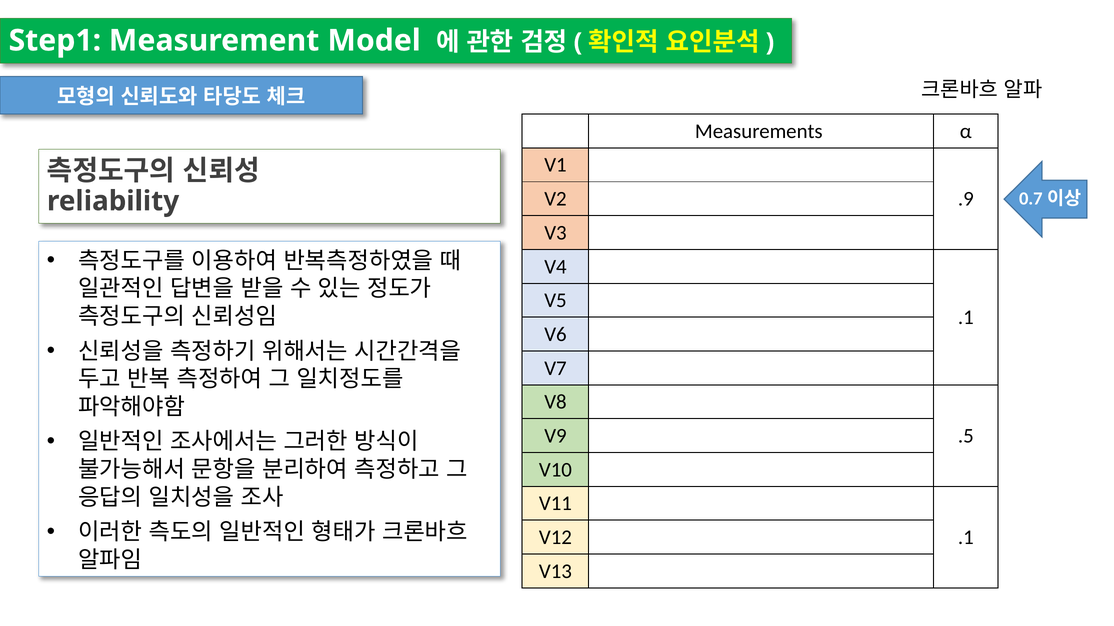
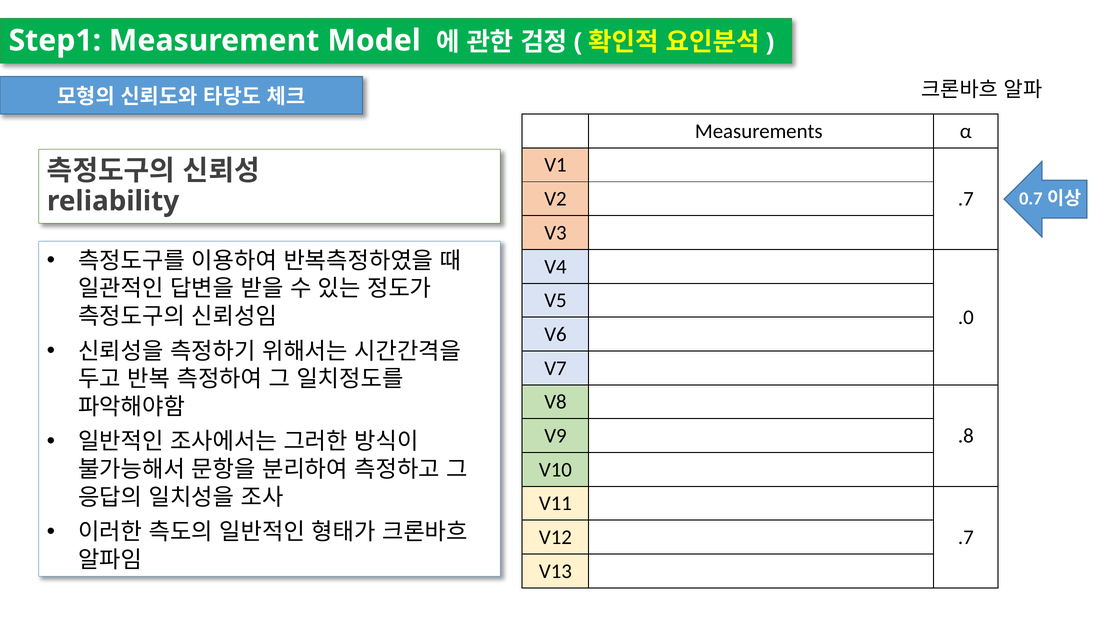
.9 at (966, 199): .9 -> .7
.1 at (966, 318): .1 -> .0
.5: .5 -> .8
.1 at (966, 538): .1 -> .7
